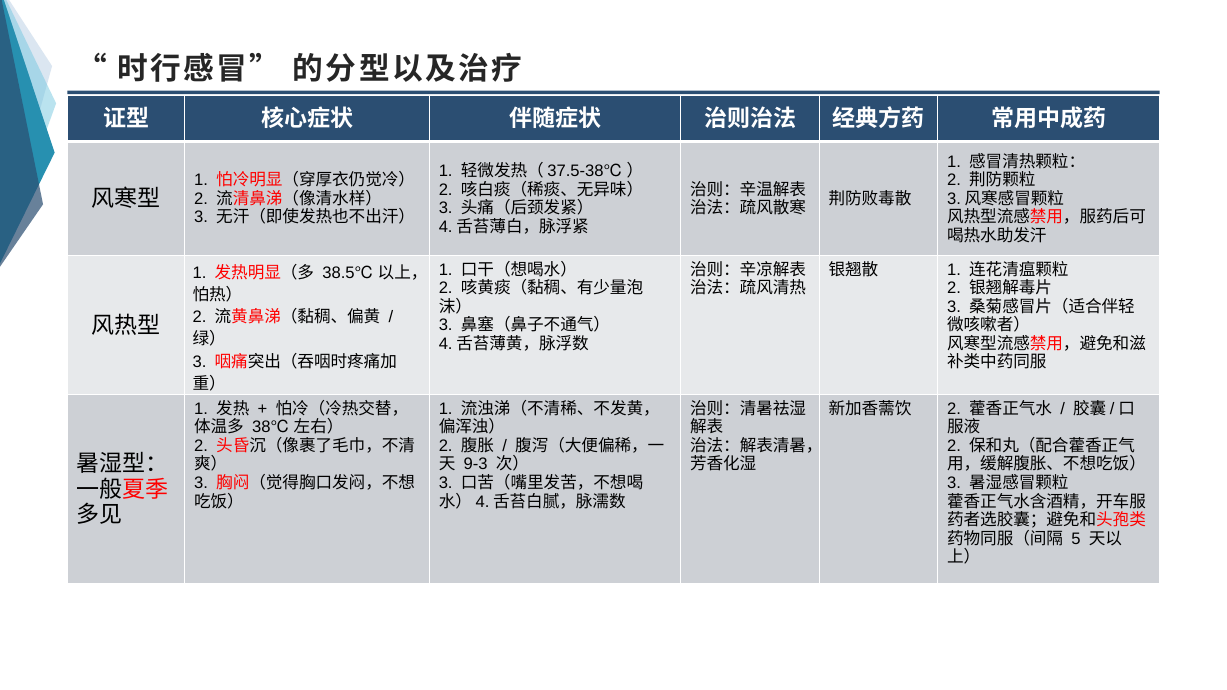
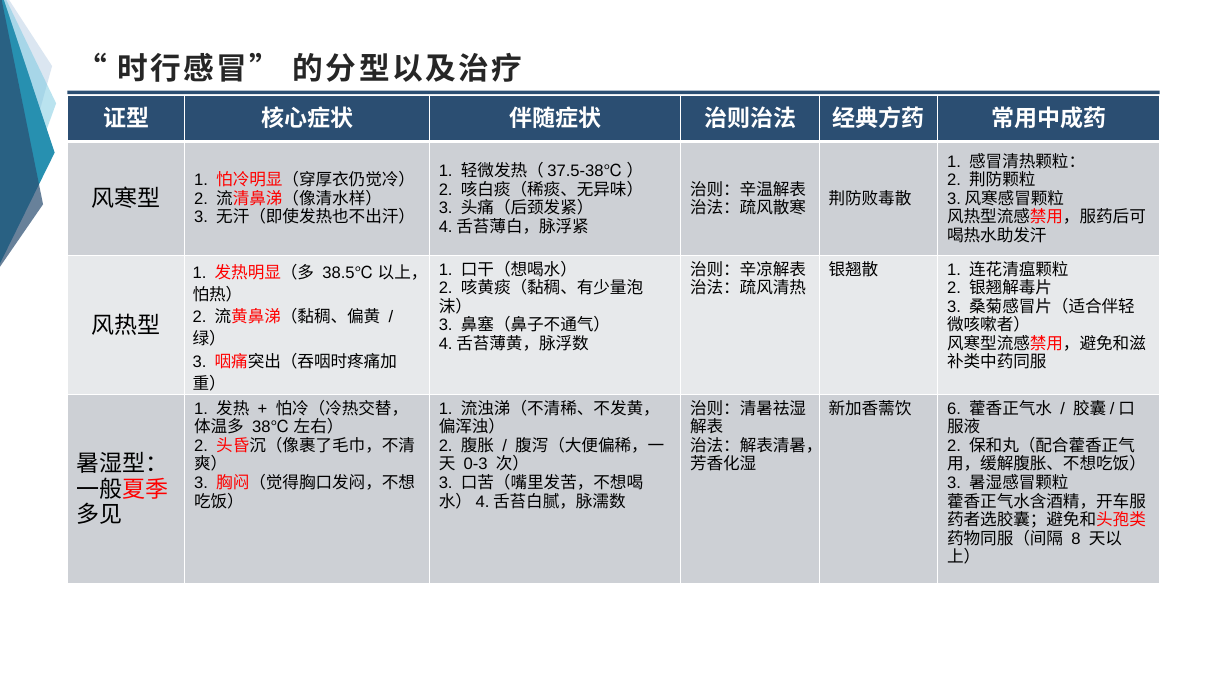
2 at (954, 409): 2 -> 6
9-3: 9-3 -> 0-3
5: 5 -> 8
